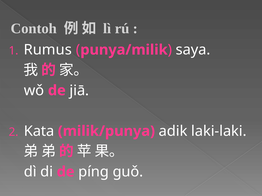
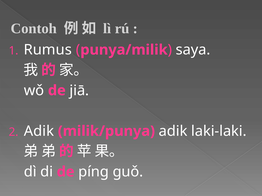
Kata at (39, 131): Kata -> Adik
